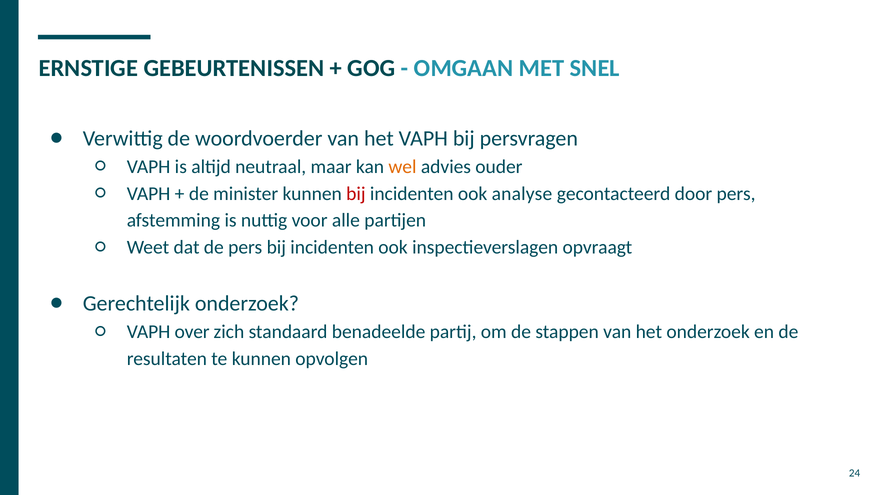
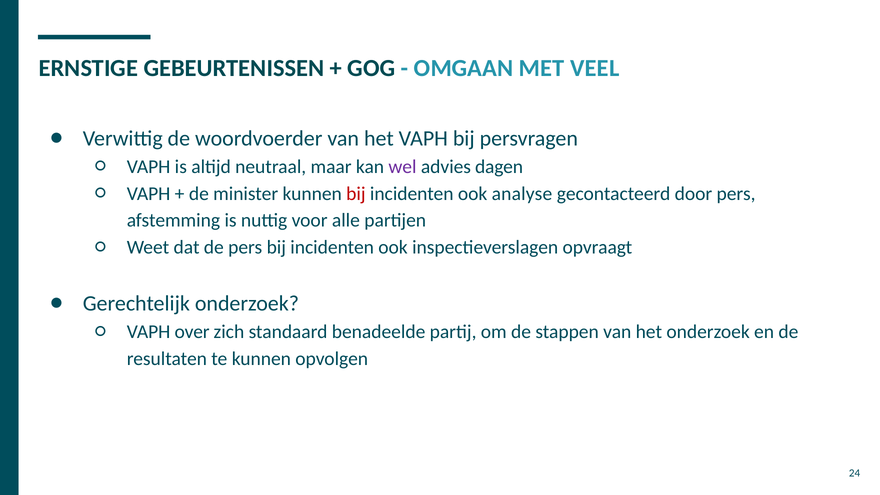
SNEL: SNEL -> VEEL
wel colour: orange -> purple
ouder: ouder -> dagen
